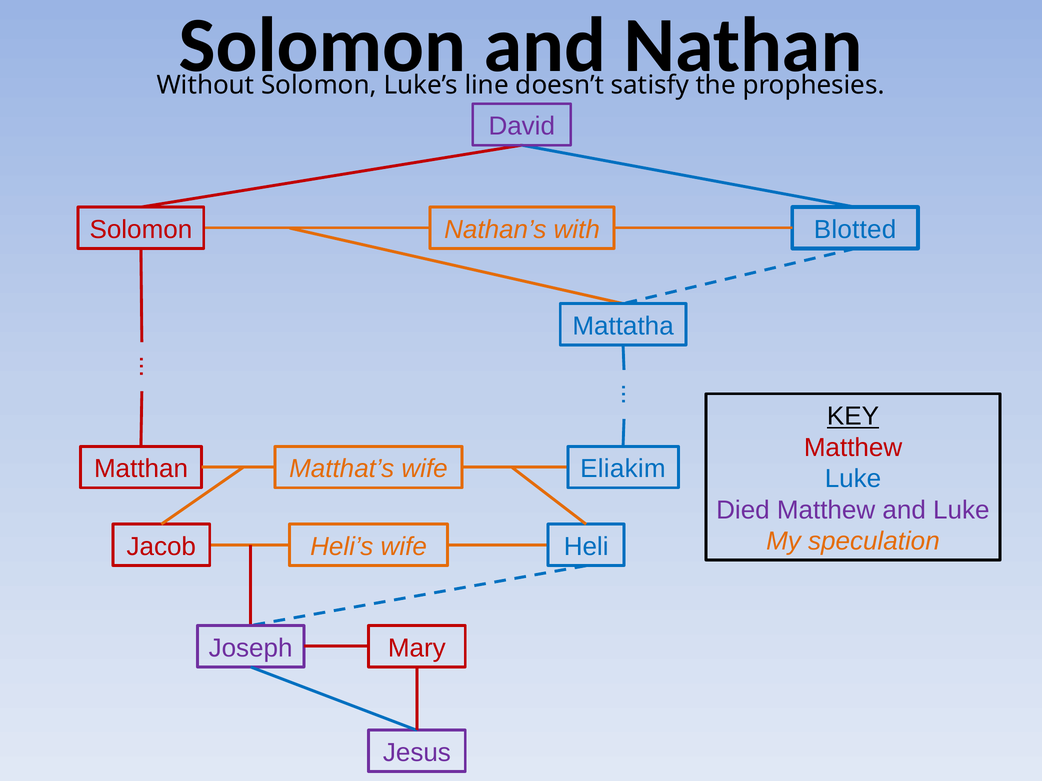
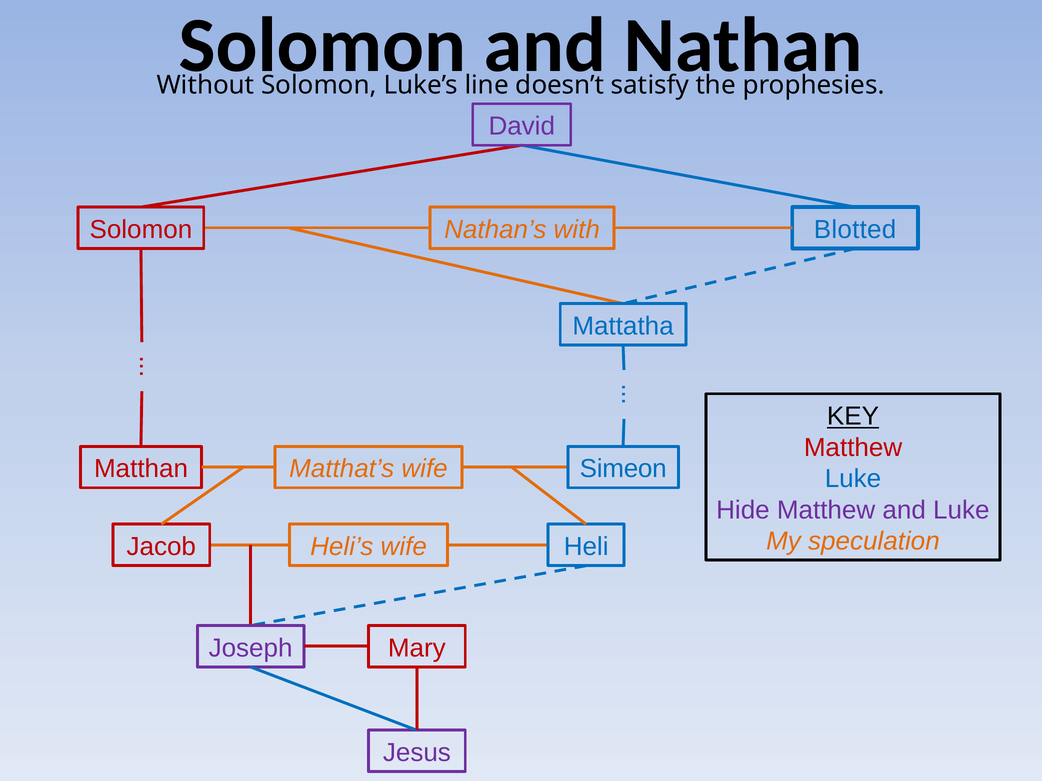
Eliakim: Eliakim -> Simeon
Died: Died -> Hide
